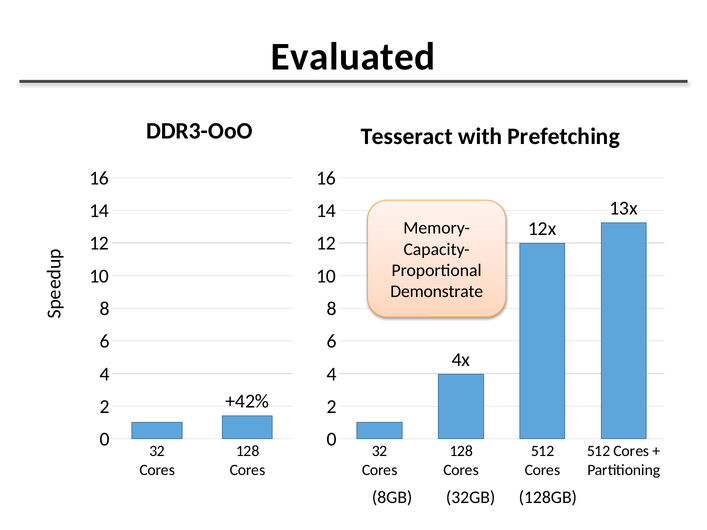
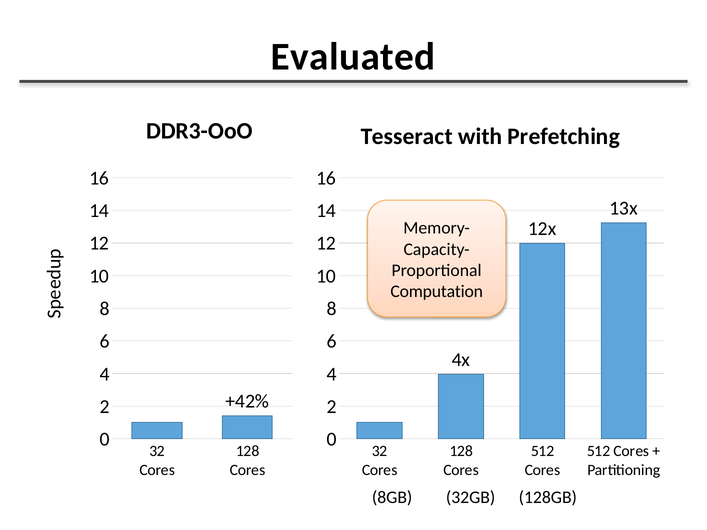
Demonstrate: Demonstrate -> Computation
